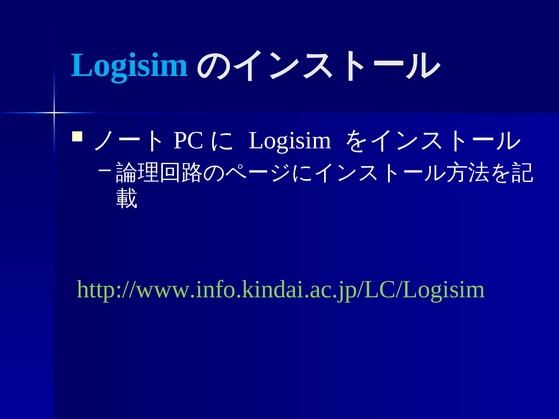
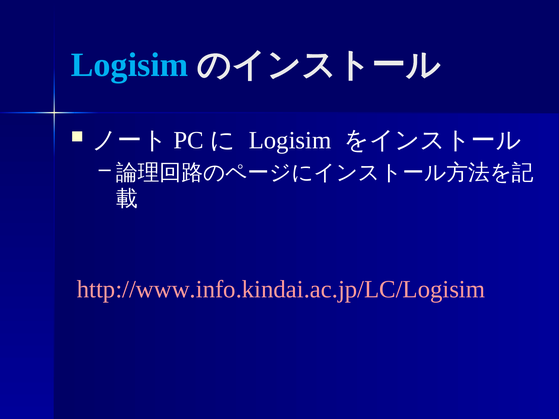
http://www.info.kindai.ac.jp/LC/Logisim colour: light green -> pink
